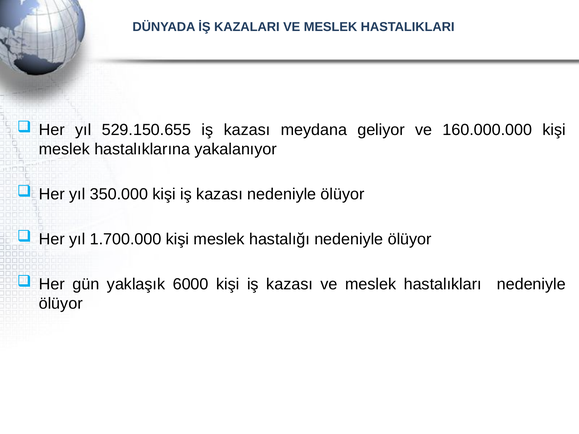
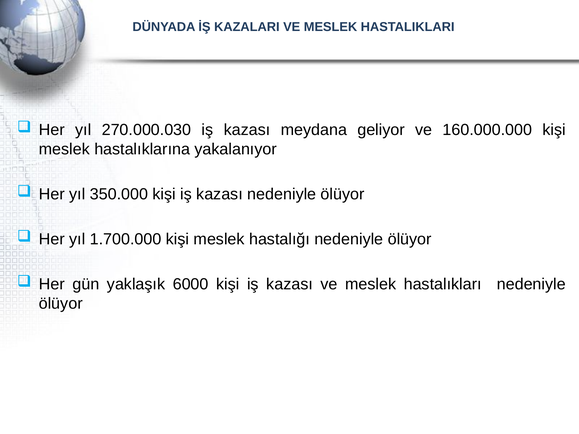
529.150.655: 529.150.655 -> 270.000.030
